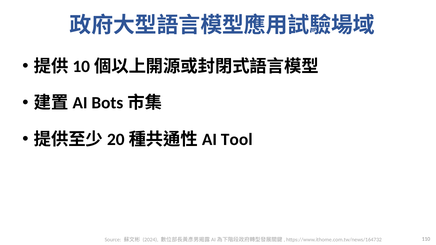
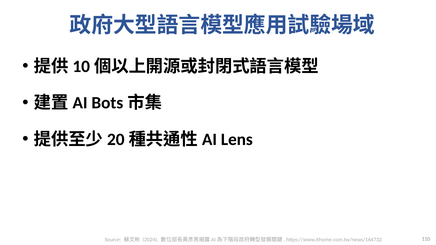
Tool: Tool -> Lens
